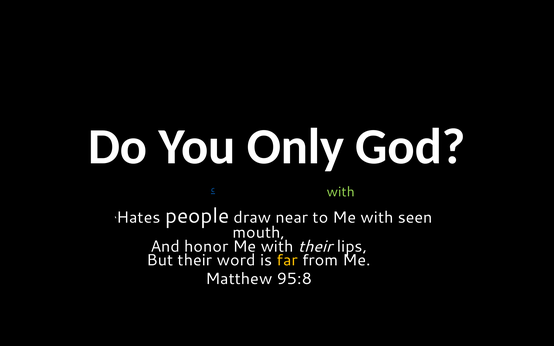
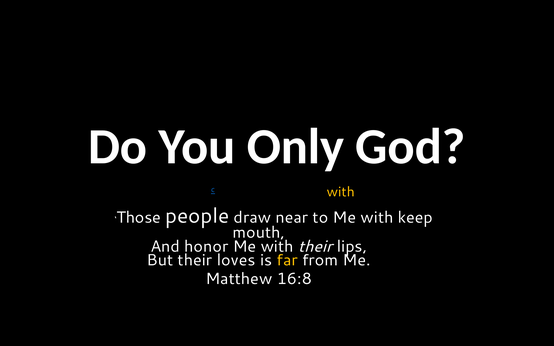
with at (341, 192) colour: light green -> yellow
Hates: Hates -> Those
seen: seen -> keep
word: word -> loves
95:8: 95:8 -> 16:8
